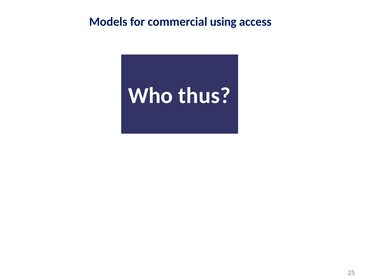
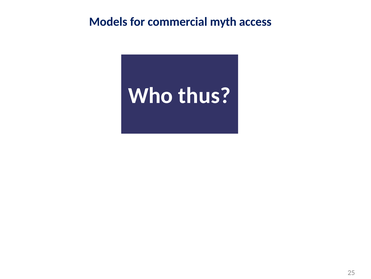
using: using -> myth
